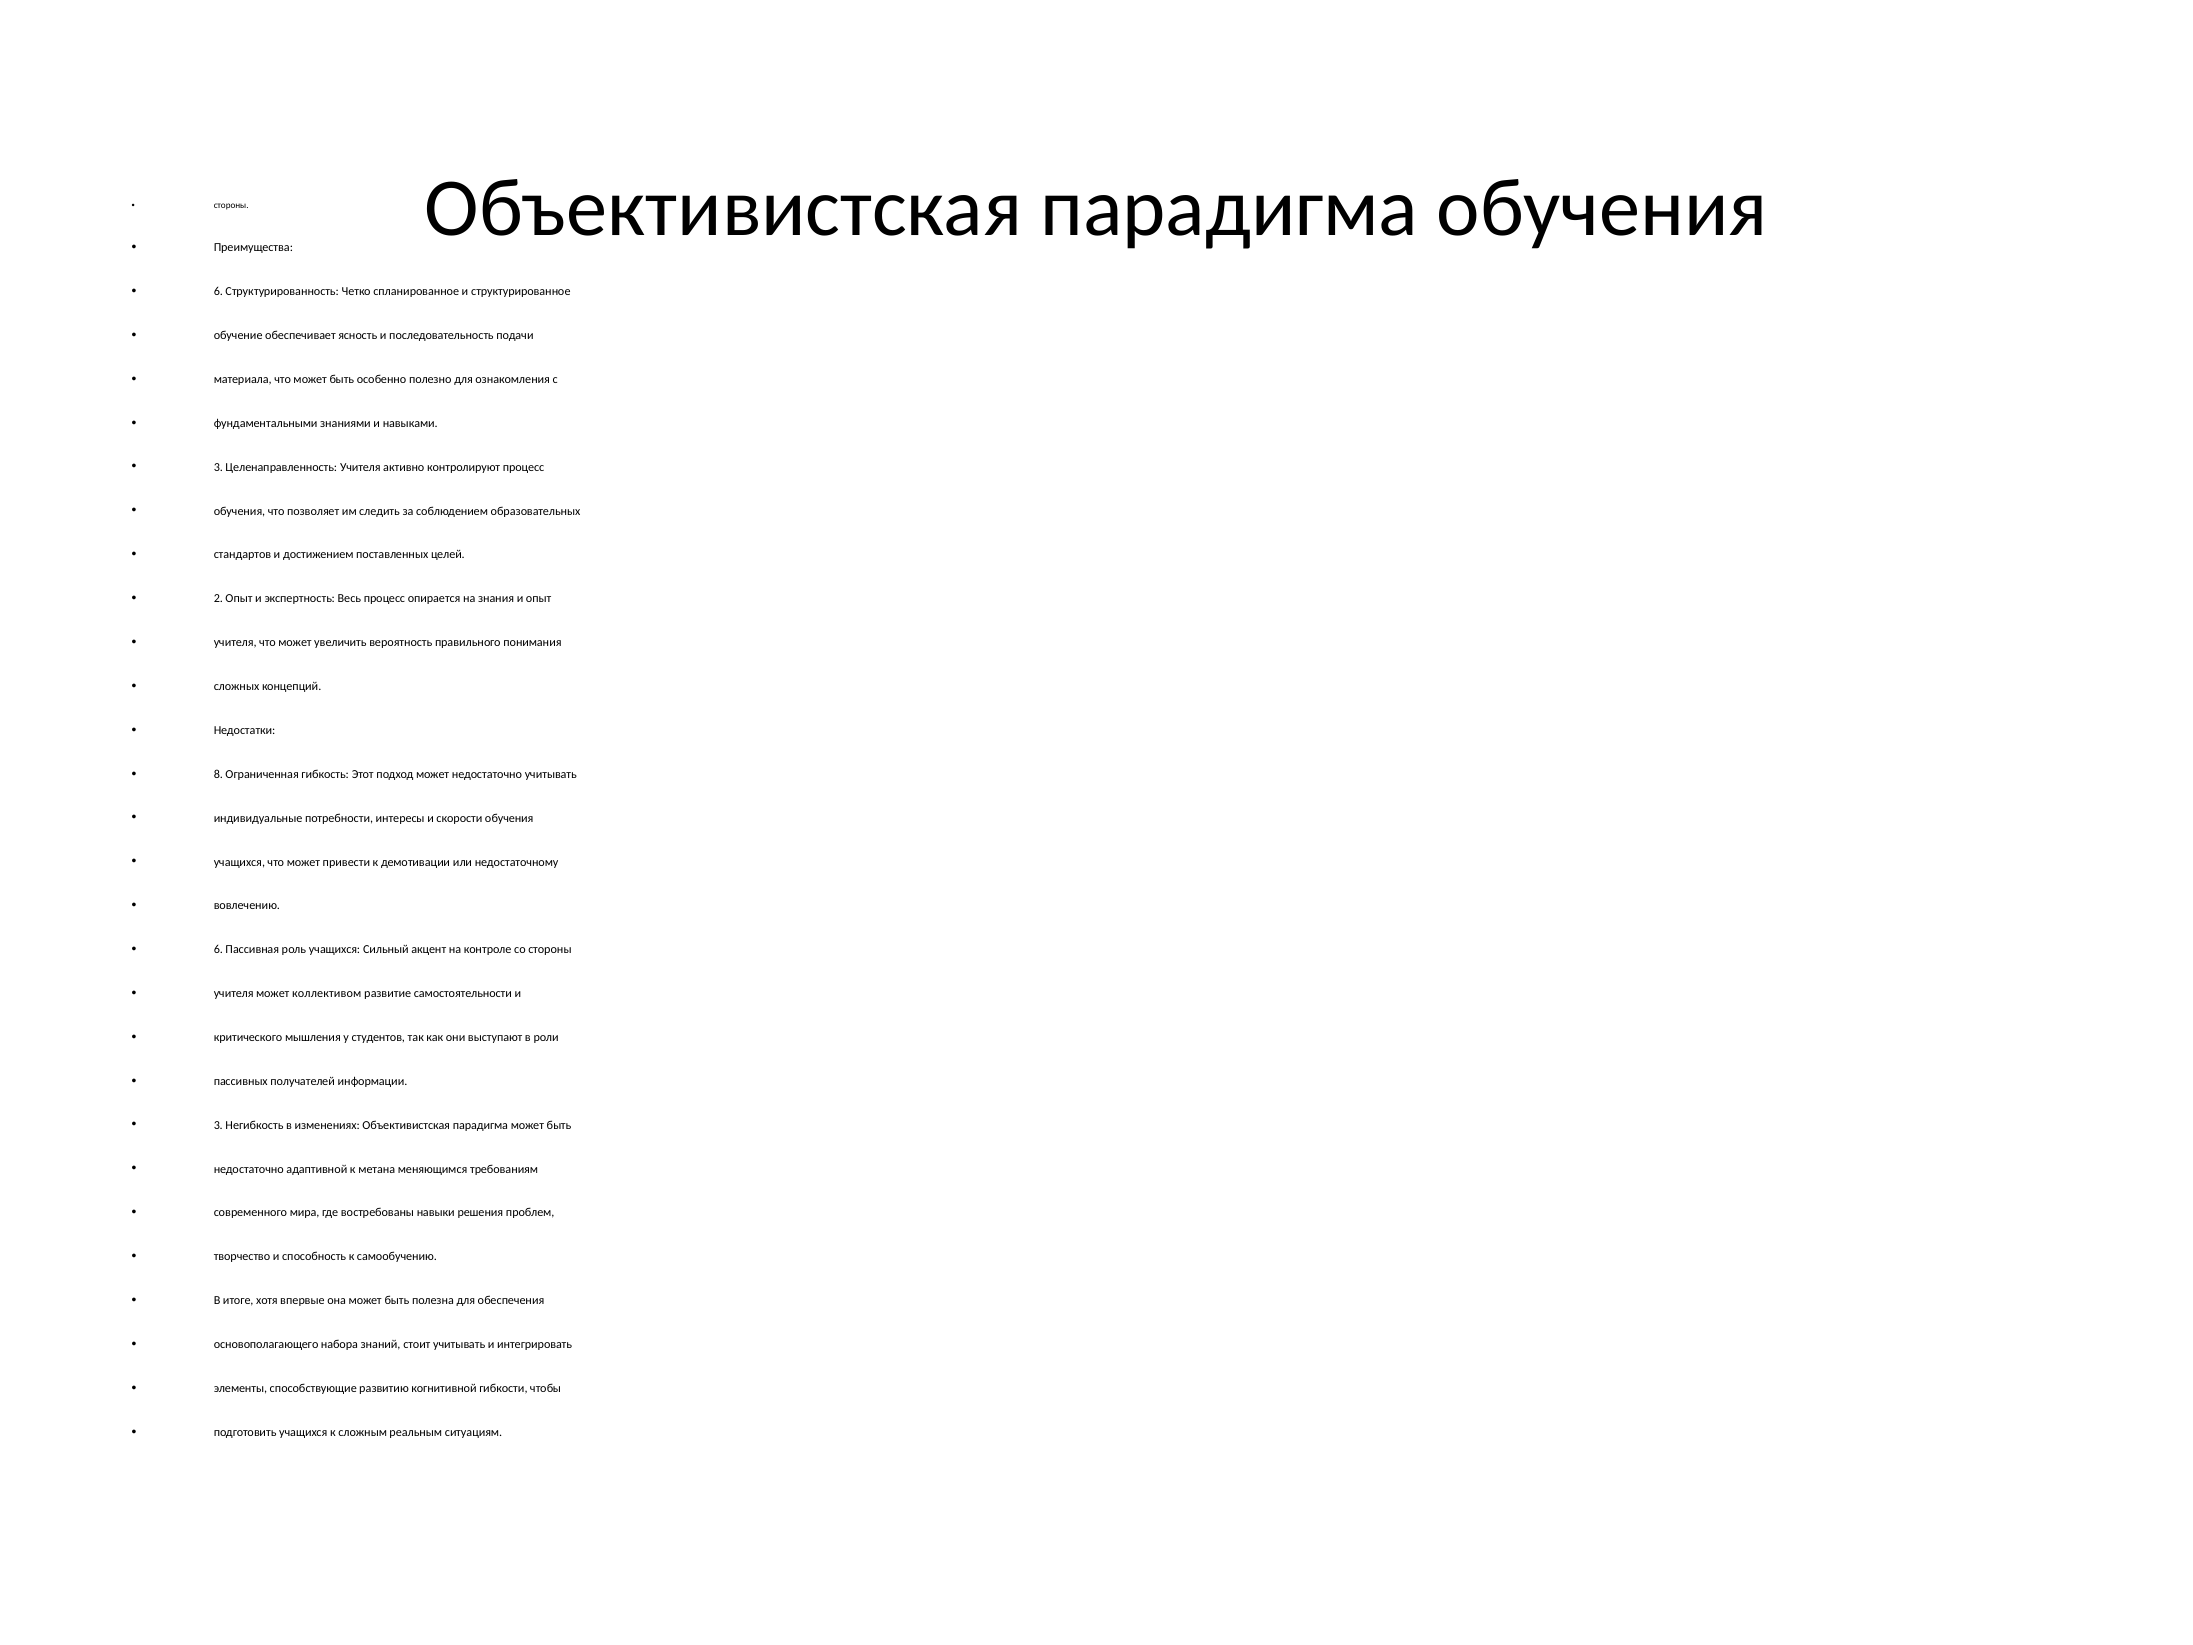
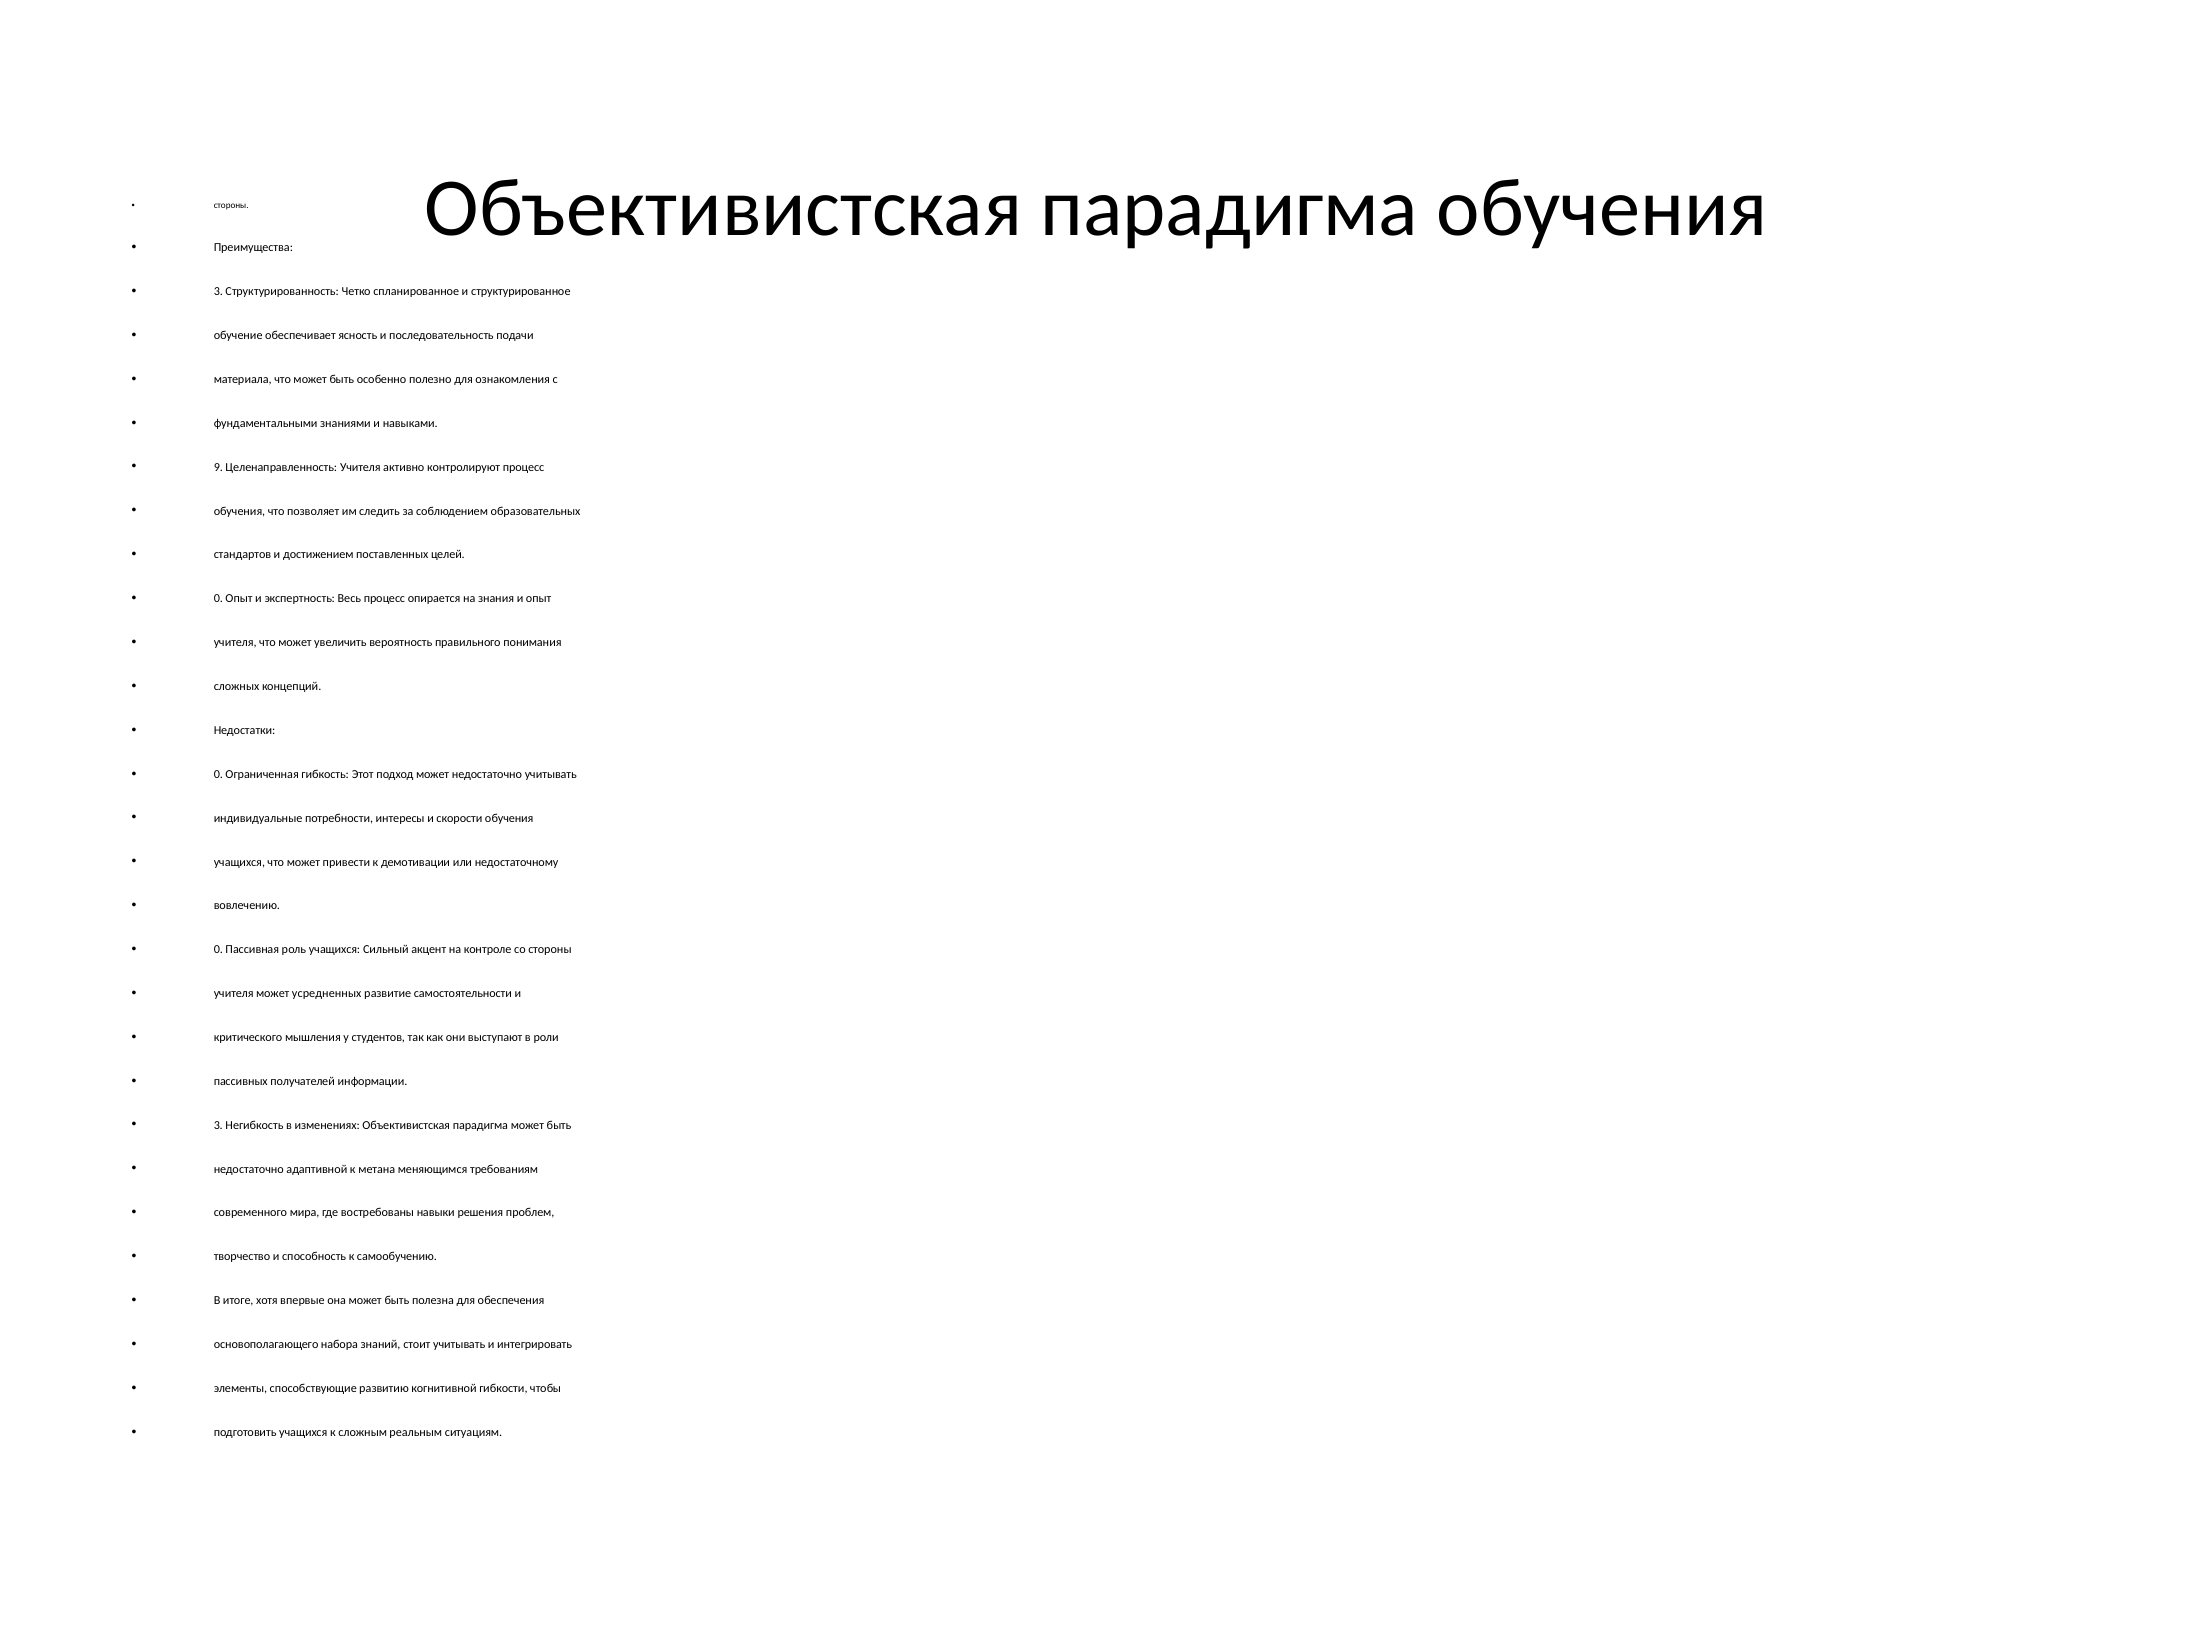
6 at (218, 292): 6 -> 3
3 at (218, 467): 3 -> 9
2 at (218, 599): 2 -> 0
8 at (218, 774): 8 -> 0
6 at (218, 950): 6 -> 0
коллективом: коллективом -> усредненных
